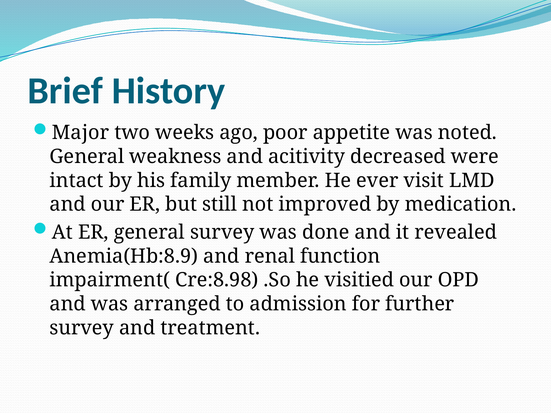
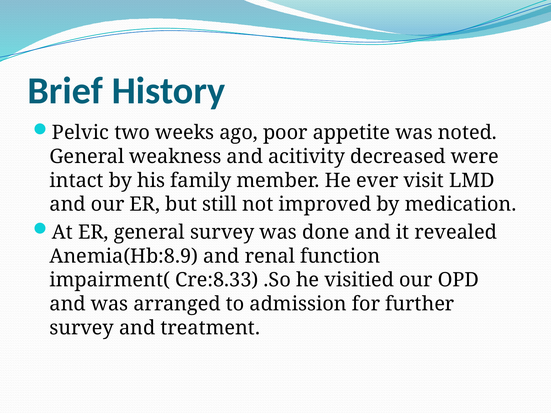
Major: Major -> Pelvic
Cre:8.98: Cre:8.98 -> Cre:8.33
